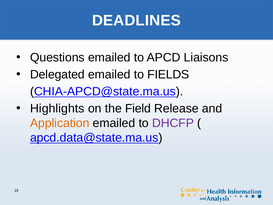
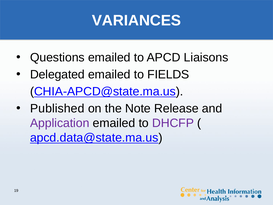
DEADLINES: DEADLINES -> VARIANCES
Highlights: Highlights -> Published
Field: Field -> Note
Application colour: orange -> purple
